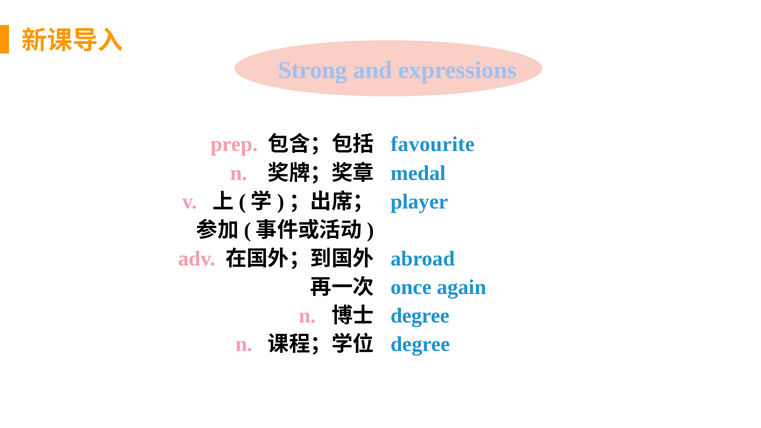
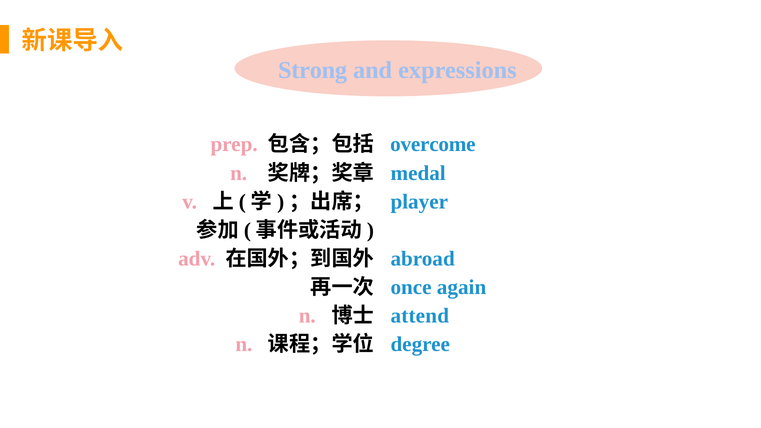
favourite: favourite -> overcome
degree at (420, 316): degree -> attend
